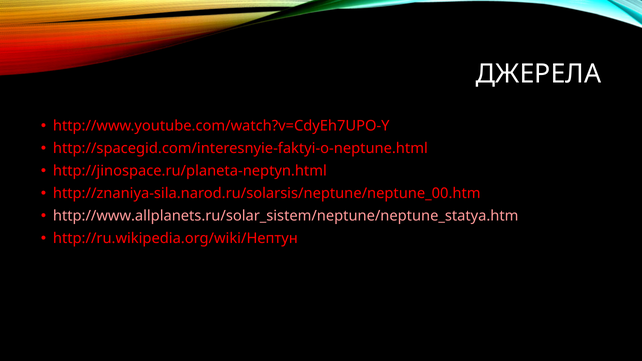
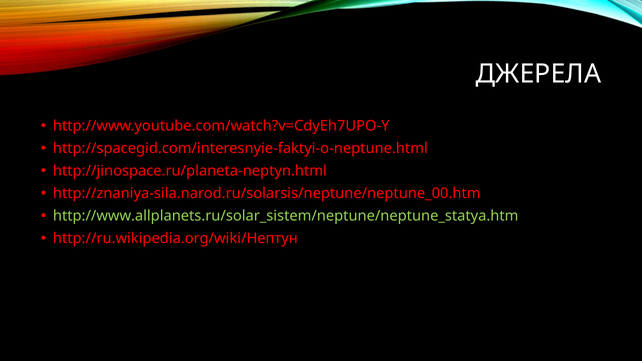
http://www.allplanets.ru/solar_sistem/neptune/neptune_statya.htm colour: pink -> light green
